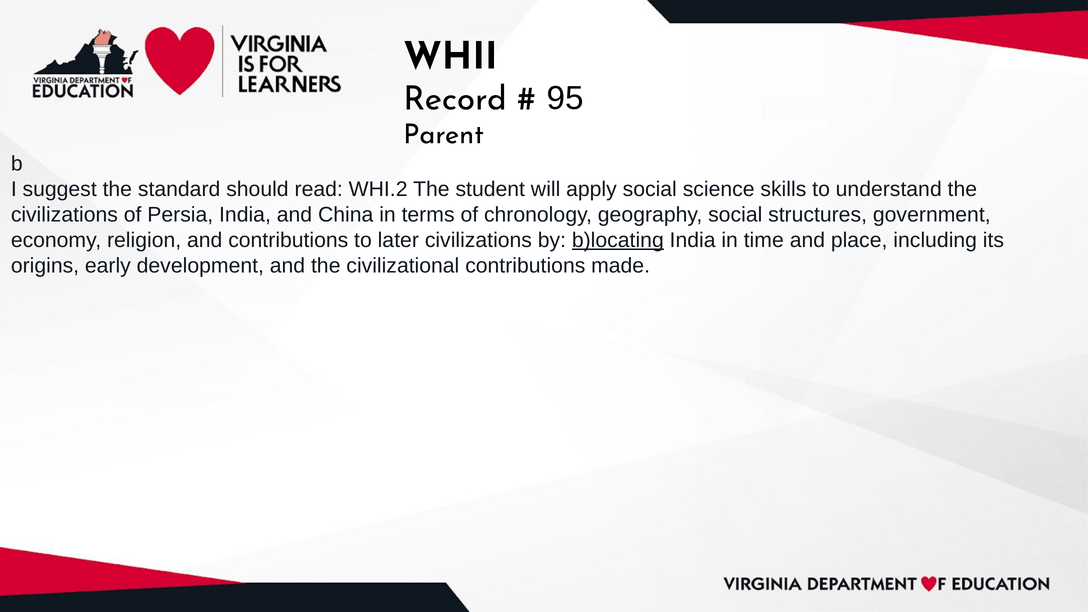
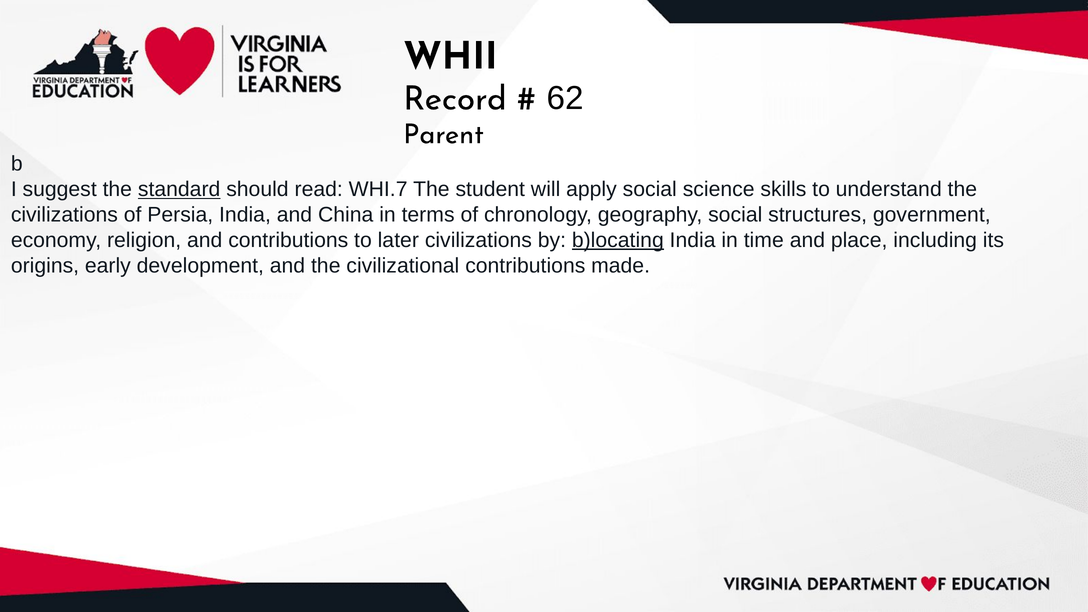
95: 95 -> 62
standard underline: none -> present
WHI.2: WHI.2 -> WHI.7
